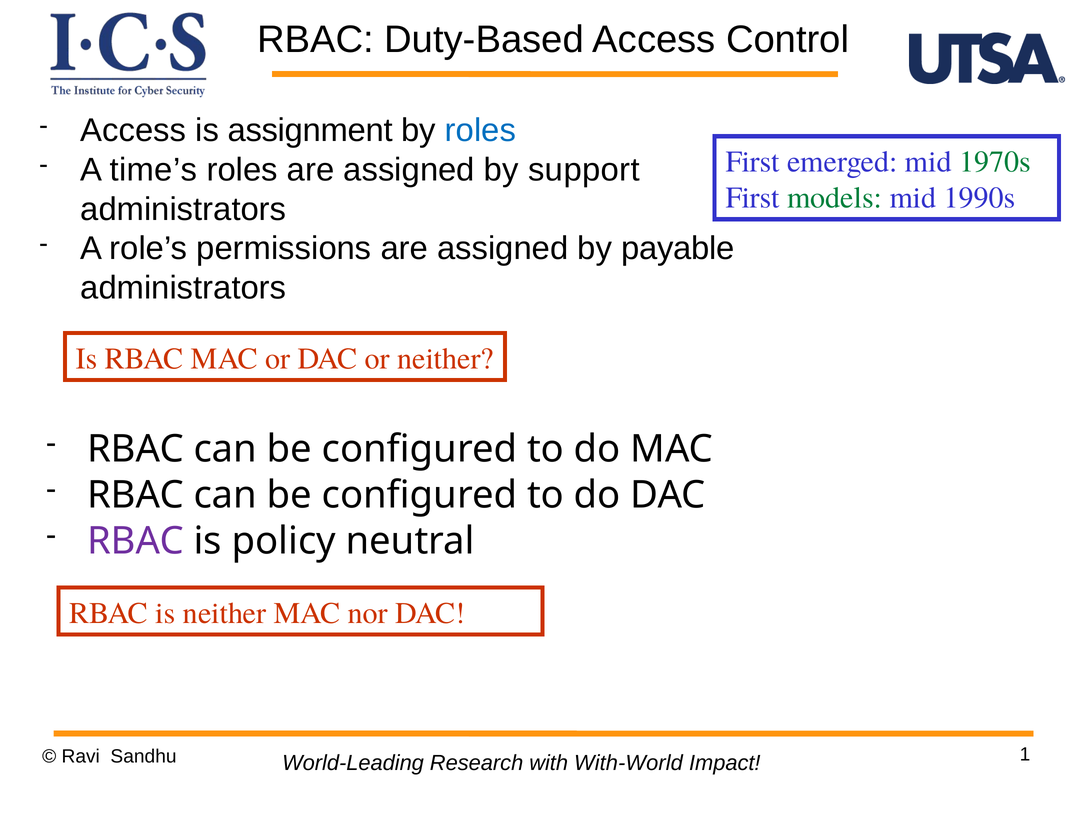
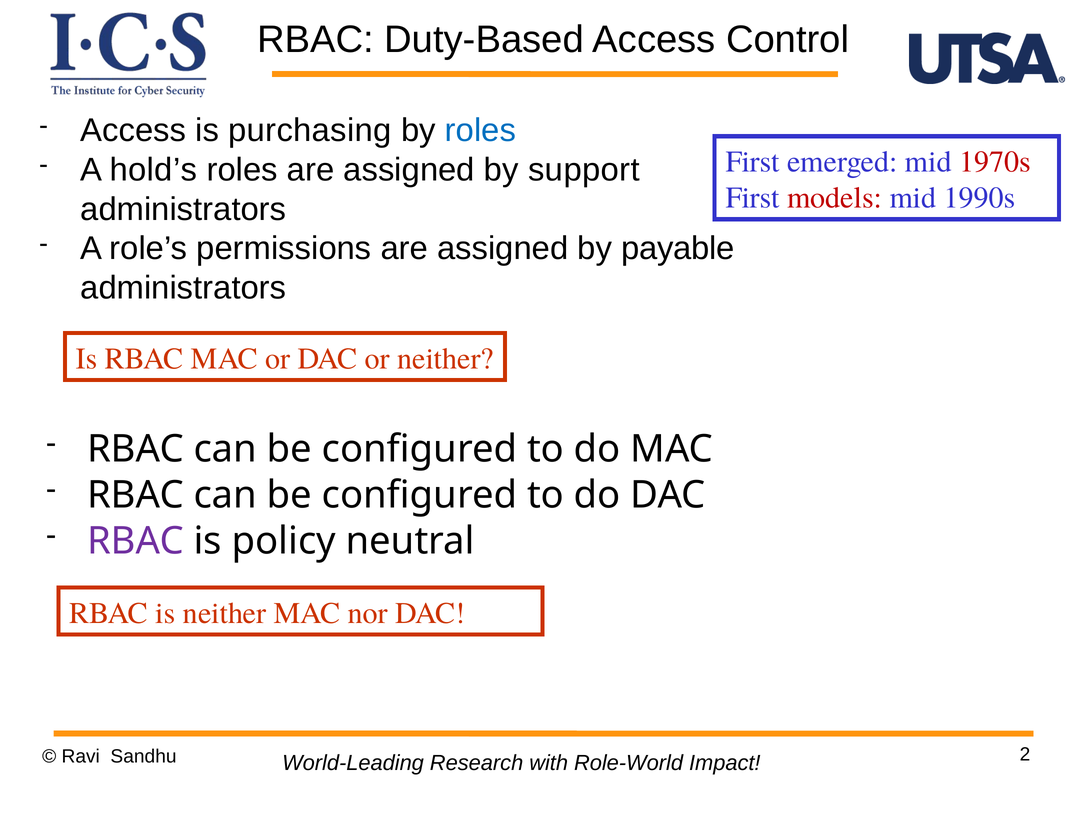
assignment: assignment -> purchasing
1970s colour: green -> red
time’s: time’s -> hold’s
models colour: green -> red
1: 1 -> 2
With-World: With-World -> Role-World
